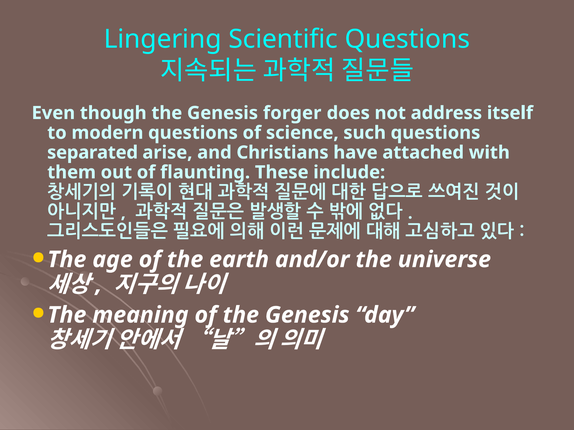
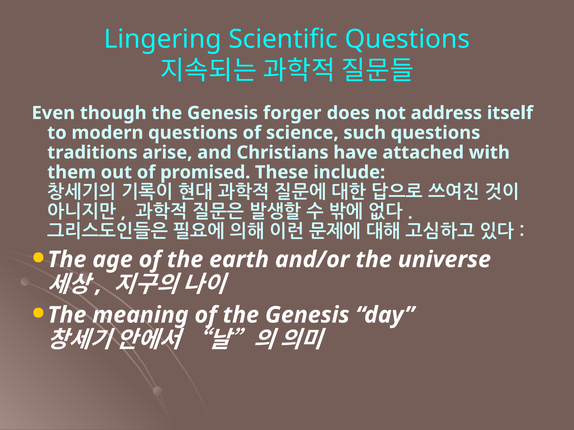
separated: separated -> traditions
flaunting: flaunting -> promised
